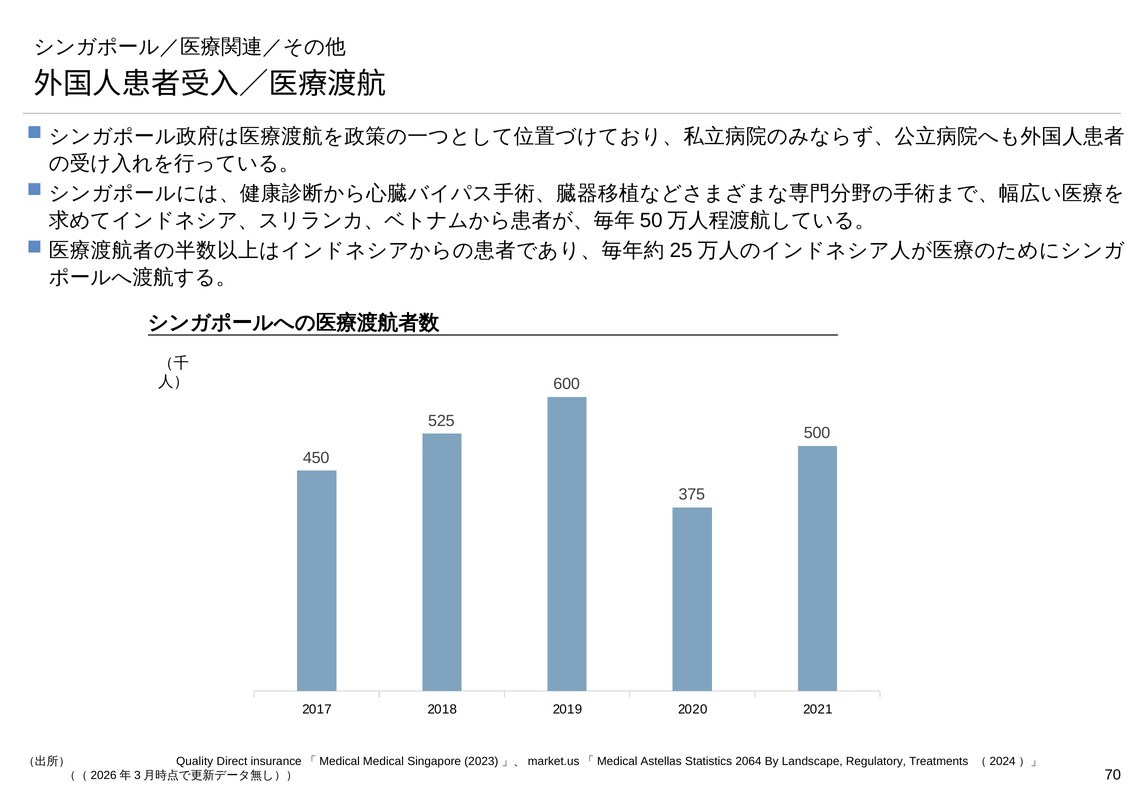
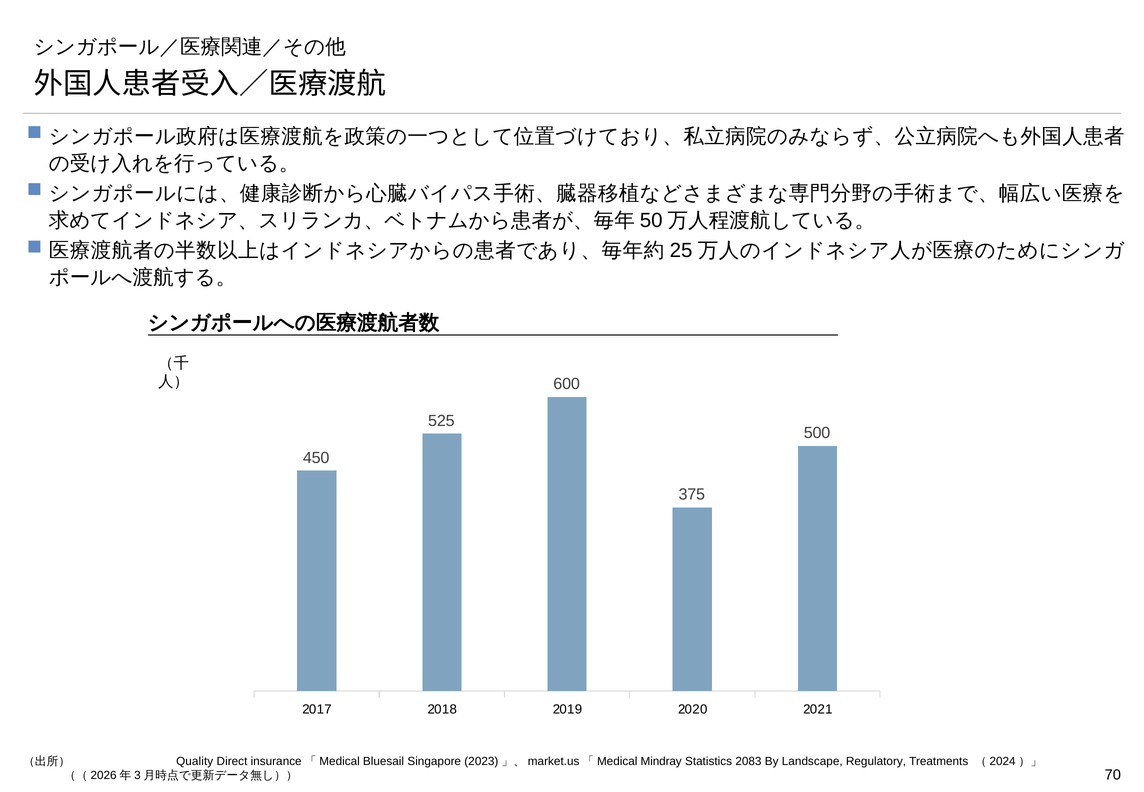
Medical: Medical -> Bluesail
Astellas: Astellas -> Mindray
2064: 2064 -> 2083
